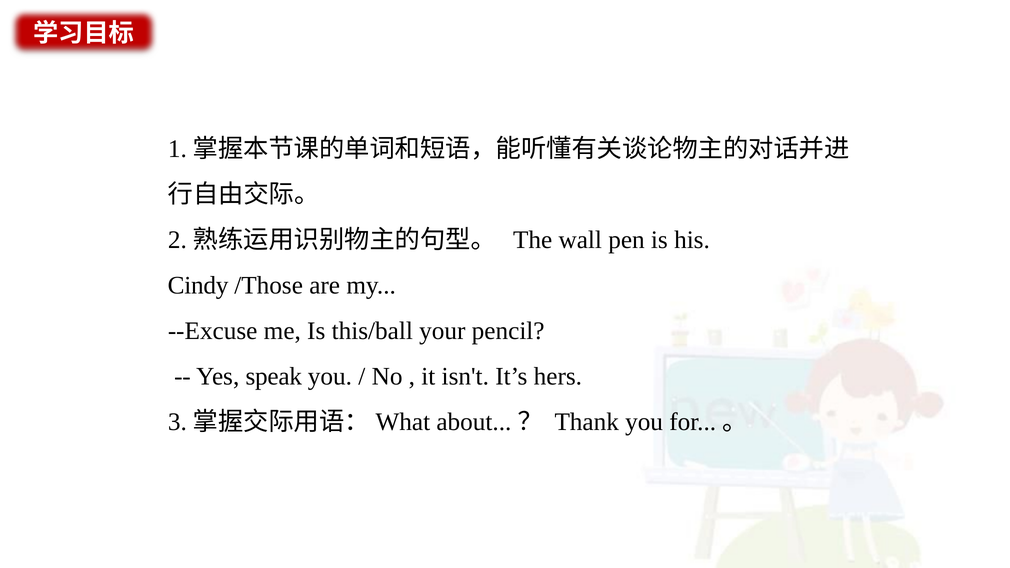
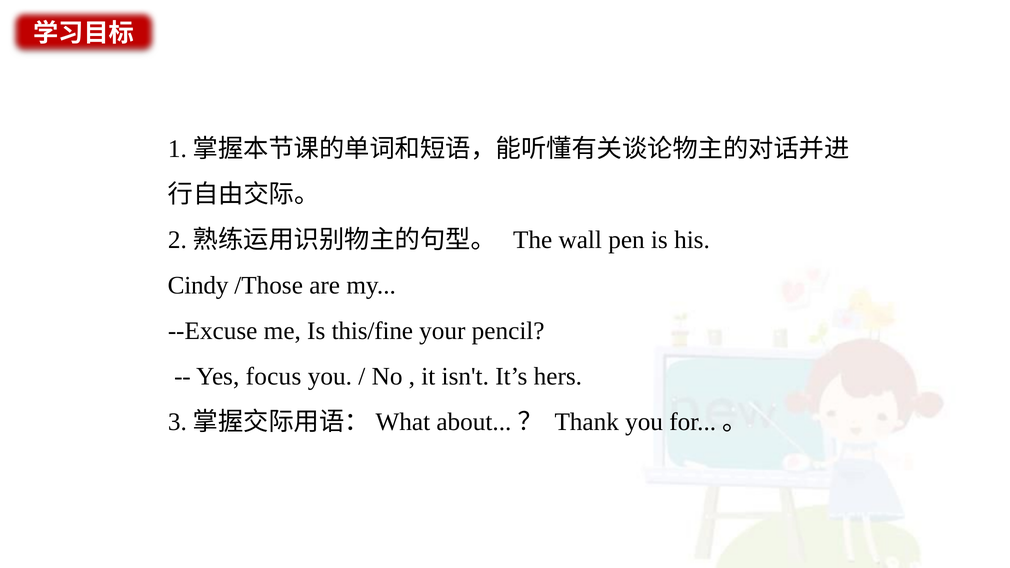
this/ball: this/ball -> this/fine
speak: speak -> focus
